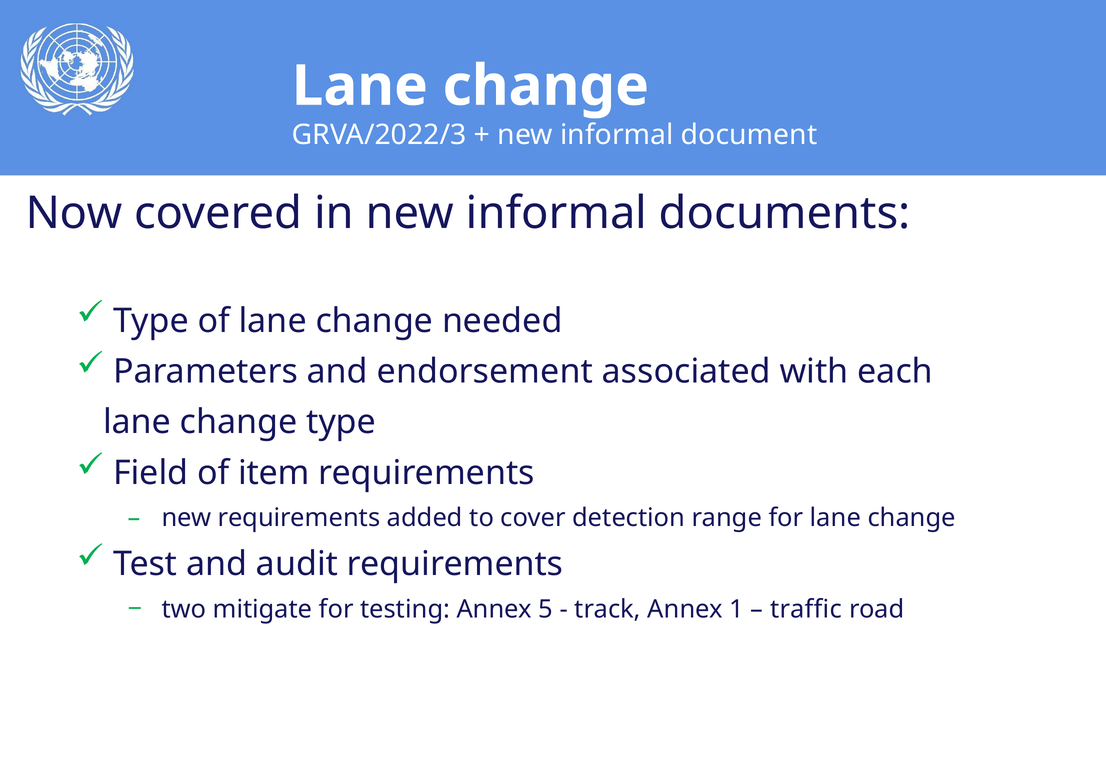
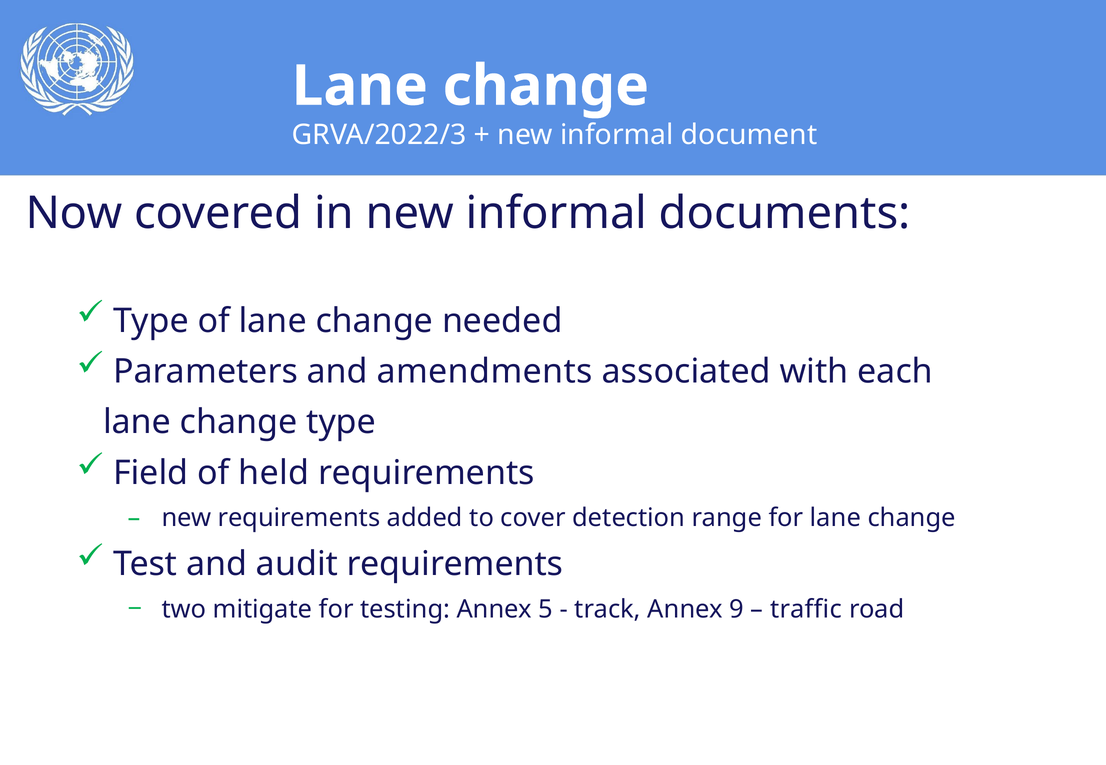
endorsement: endorsement -> amendments
item: item -> held
1: 1 -> 9
